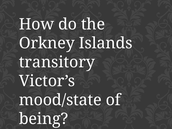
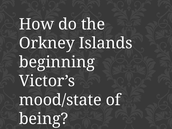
transitory: transitory -> beginning
